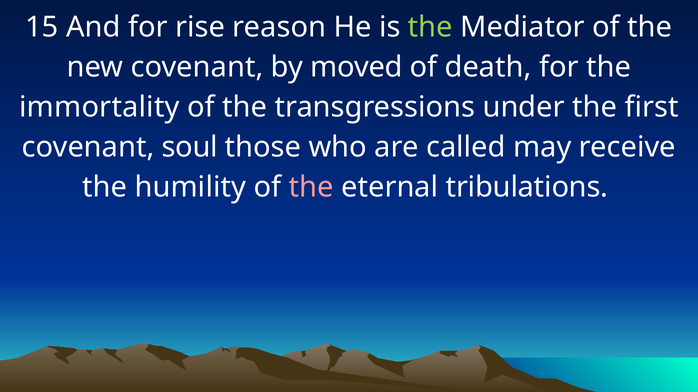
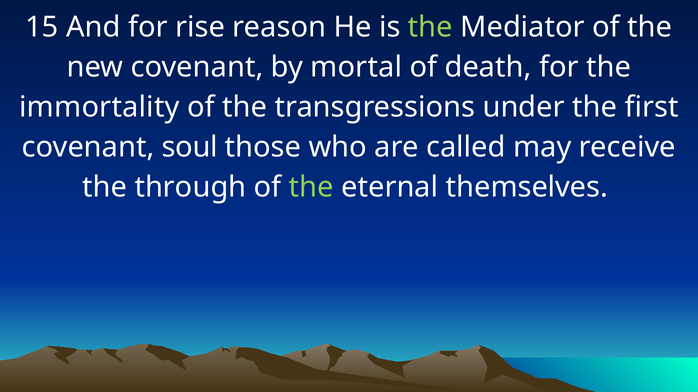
moved: moved -> mortal
humility: humility -> through
the at (311, 188) colour: pink -> light green
tribulations: tribulations -> themselves
